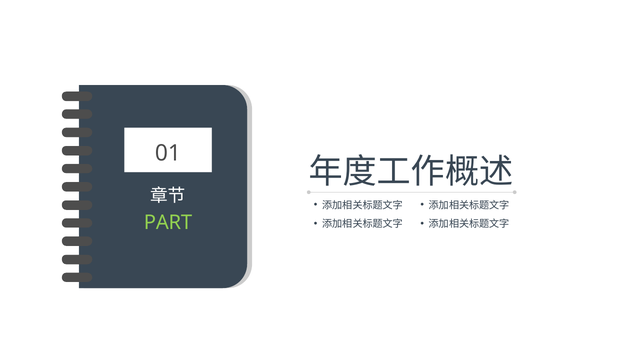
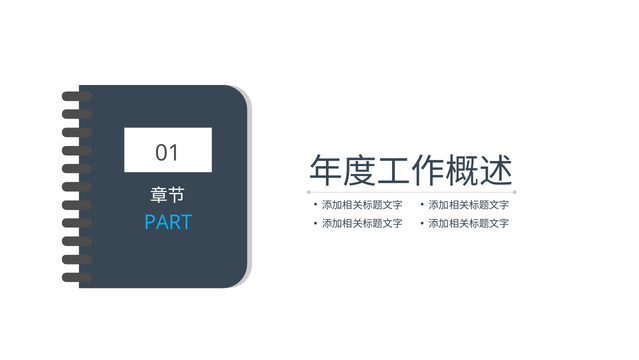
PART colour: light green -> light blue
